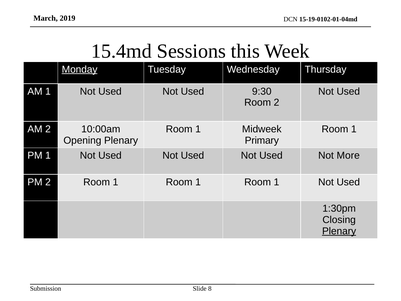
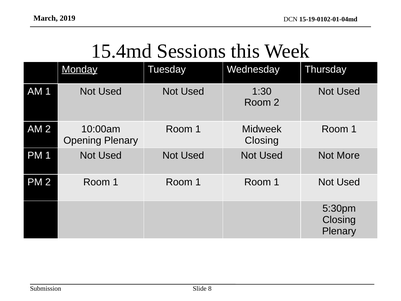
9:30: 9:30 -> 1:30
Primary at (262, 140): Primary -> Closing
1:30pm: 1:30pm -> 5:30pm
Plenary at (339, 231) underline: present -> none
